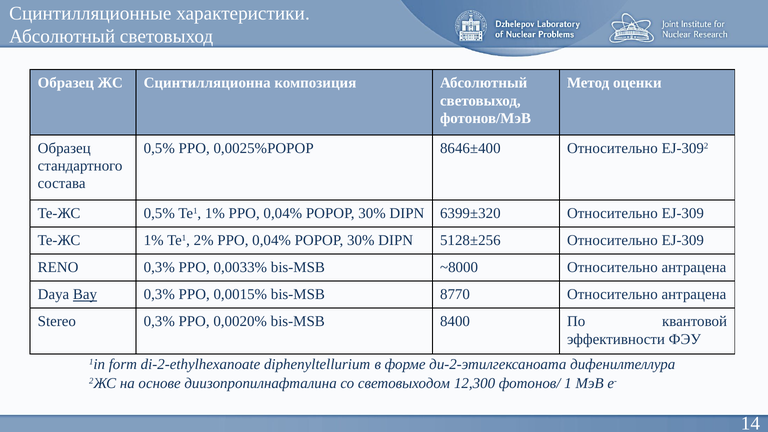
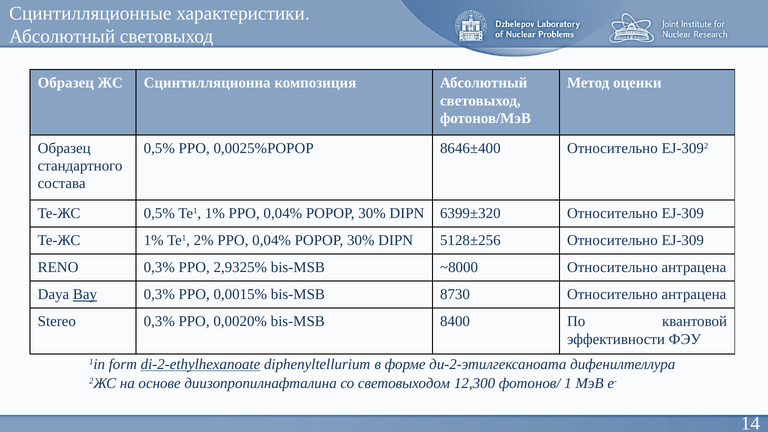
0,0033%: 0,0033% -> 2,9325%
8770: 8770 -> 8730
di-2-ethylhexanoate underline: none -> present
